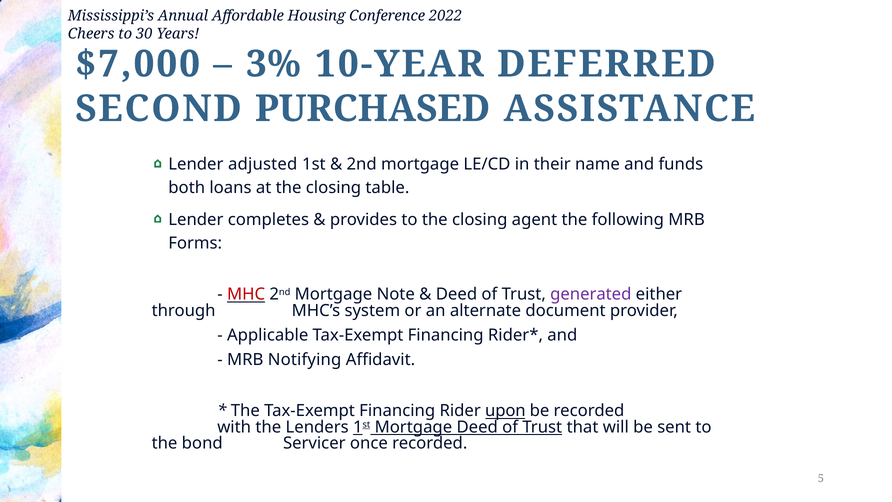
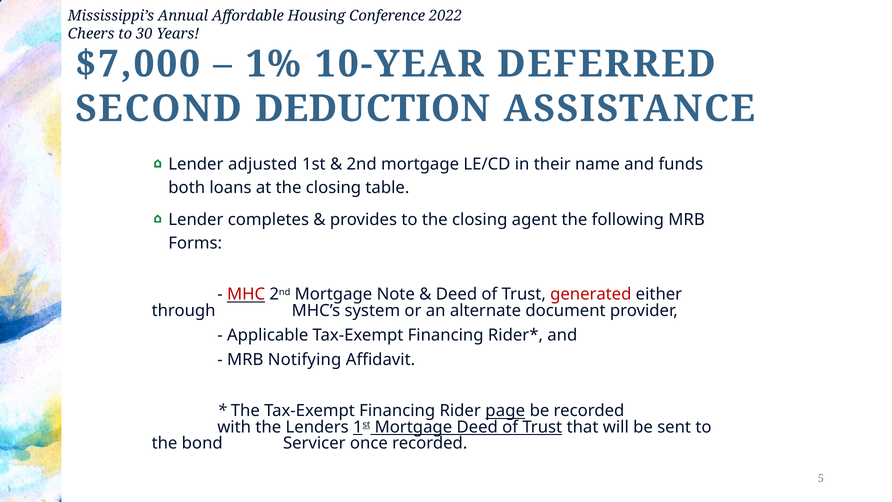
3%: 3% -> 1%
PURCHASED: PURCHASED -> DEDUCTION
generated colour: purple -> red
upon: upon -> page
